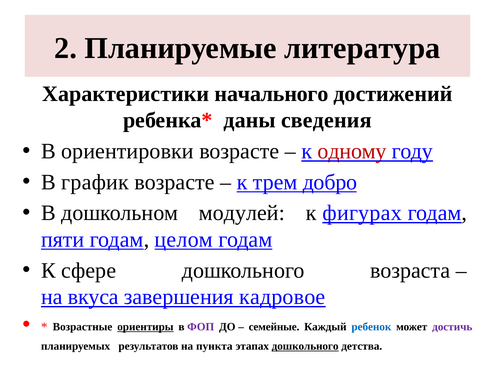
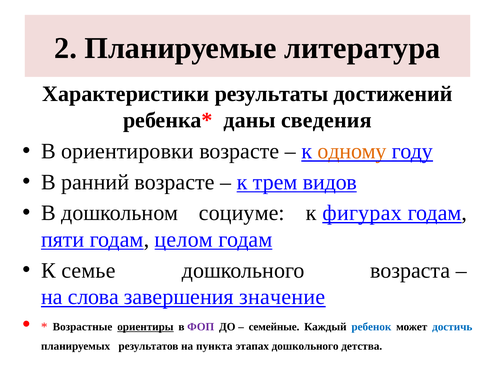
начального: начального -> результаты
одному colour: red -> orange
график: график -> ранний
добро: добро -> видов
модулей: модулей -> социуме
сфере: сфере -> семье
вкуса: вкуса -> слова
кадровое: кадровое -> значение
достичь colour: purple -> blue
дошкольного at (305, 345) underline: present -> none
